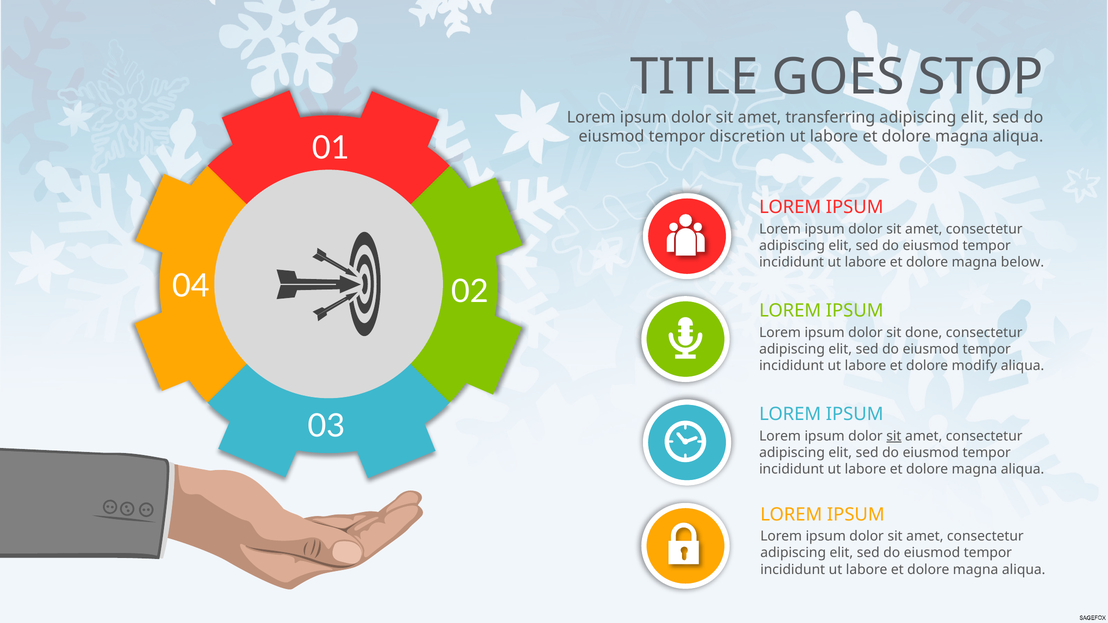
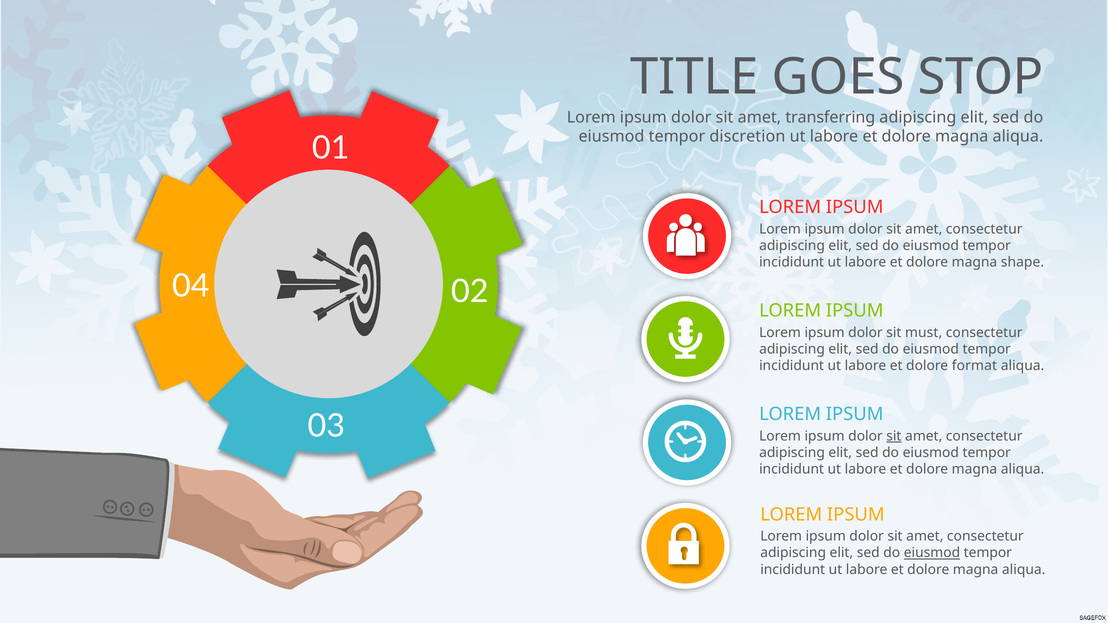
below: below -> shape
done: done -> must
modify: modify -> format
eiusmod at (932, 553) underline: none -> present
